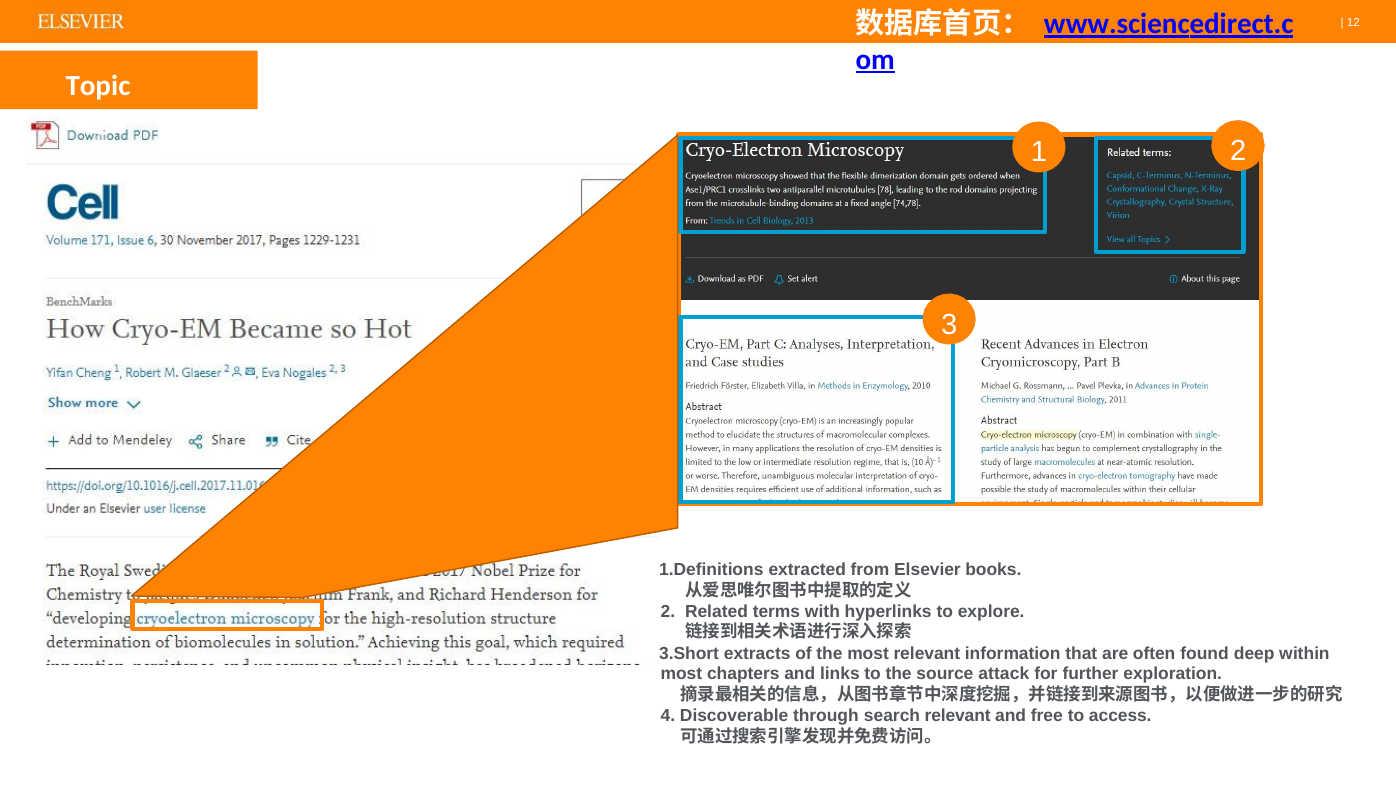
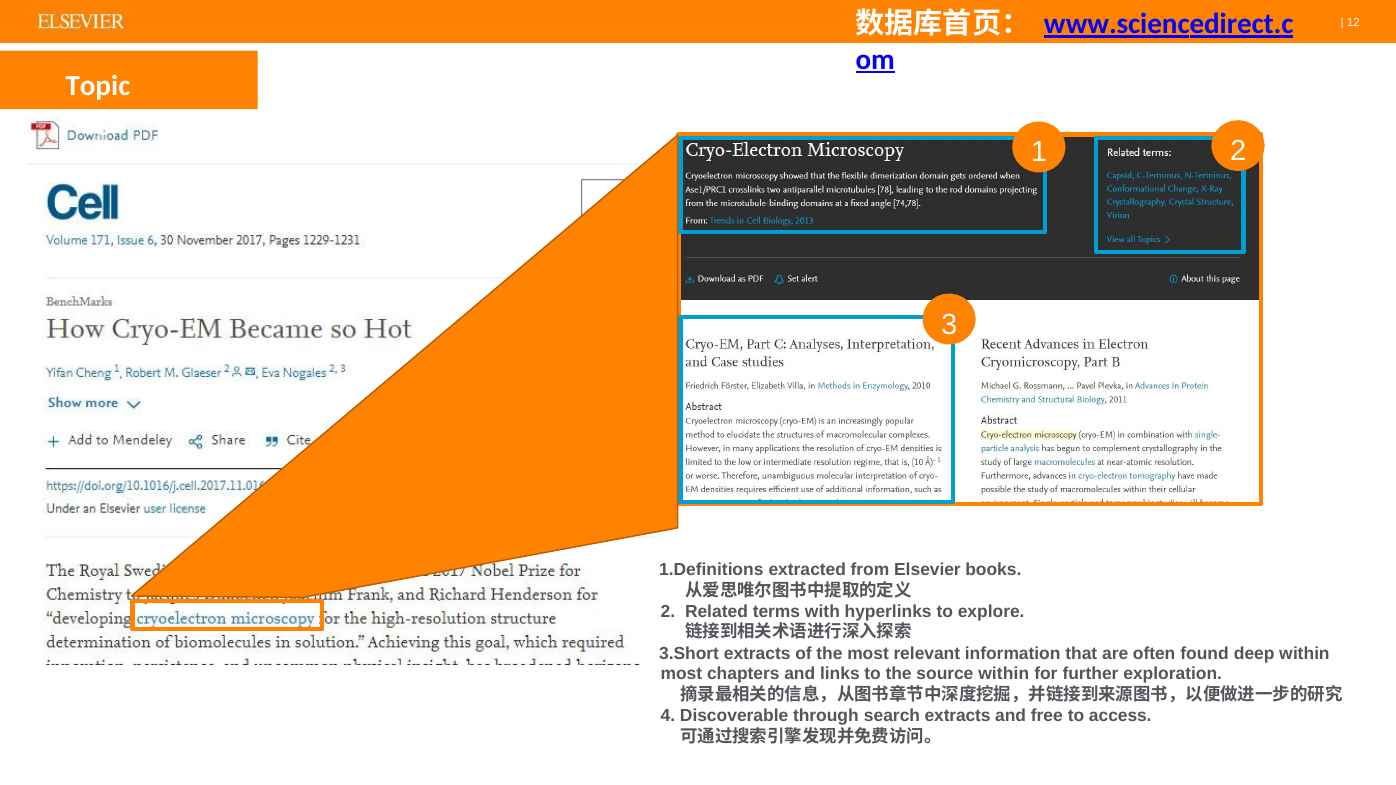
source attack: attack -> within
search relevant: relevant -> extracts
